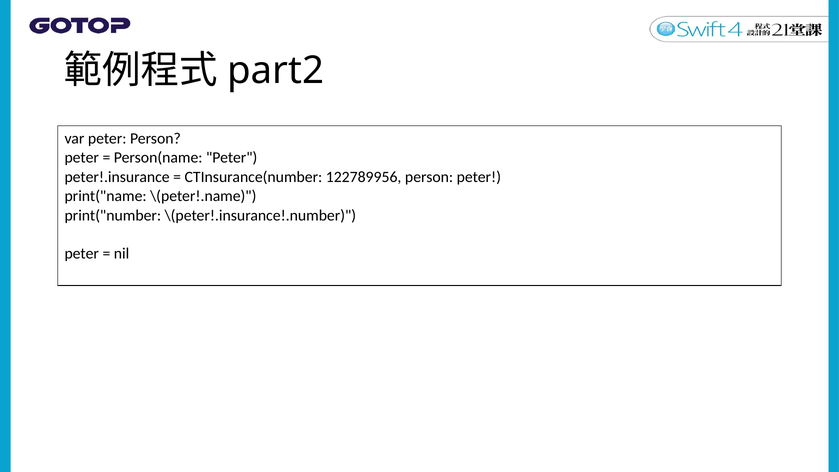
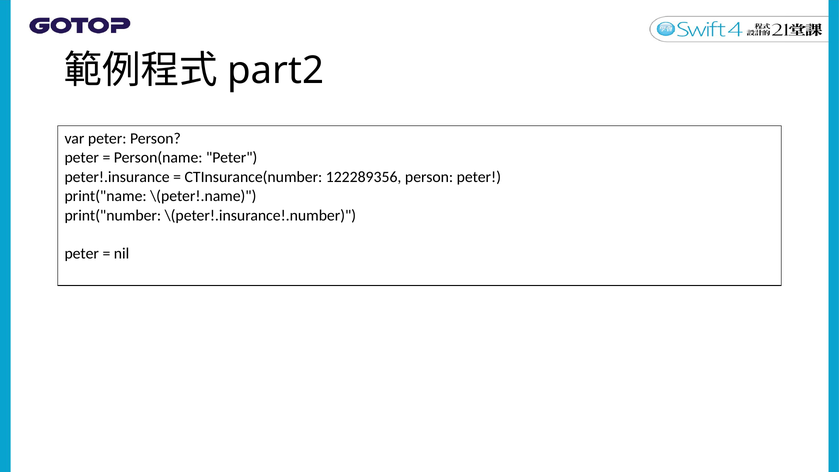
122789956: 122789956 -> 122289356
